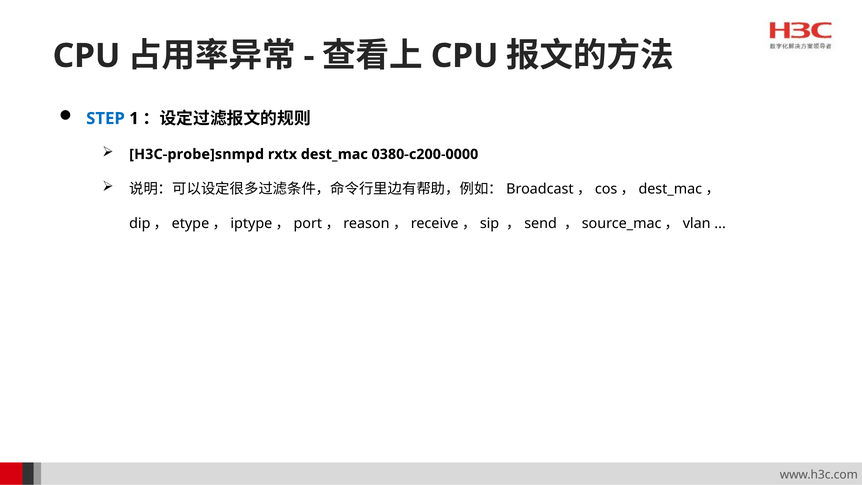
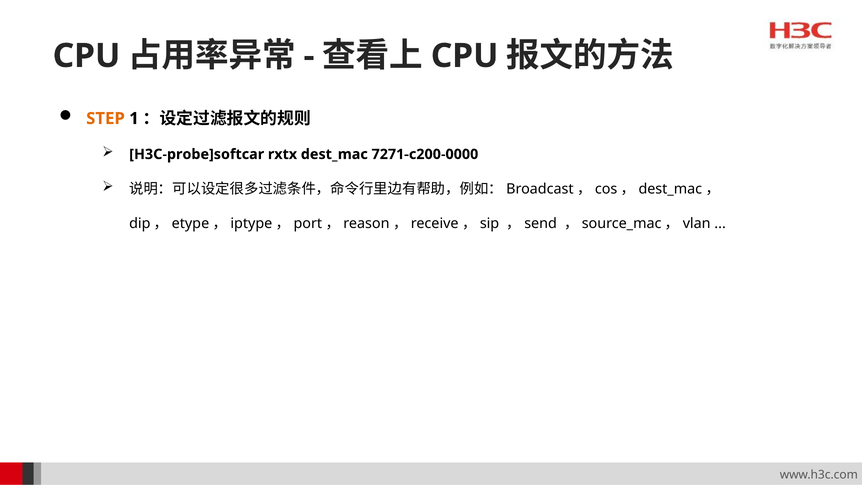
STEP colour: blue -> orange
H3C-probe]snmpd: H3C-probe]snmpd -> H3C-probe]softcar
0380-c200-0000: 0380-c200-0000 -> 7271-c200-0000
